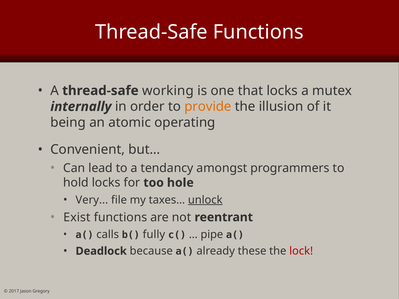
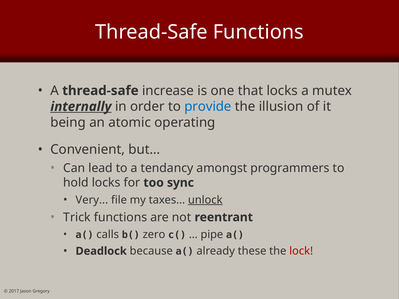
working: working -> increase
internally underline: none -> present
provide colour: orange -> blue
hole: hole -> sync
Exist: Exist -> Trick
fully: fully -> zero
